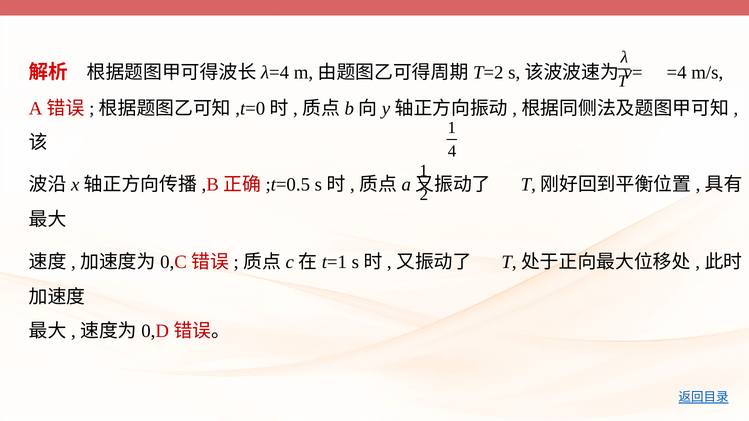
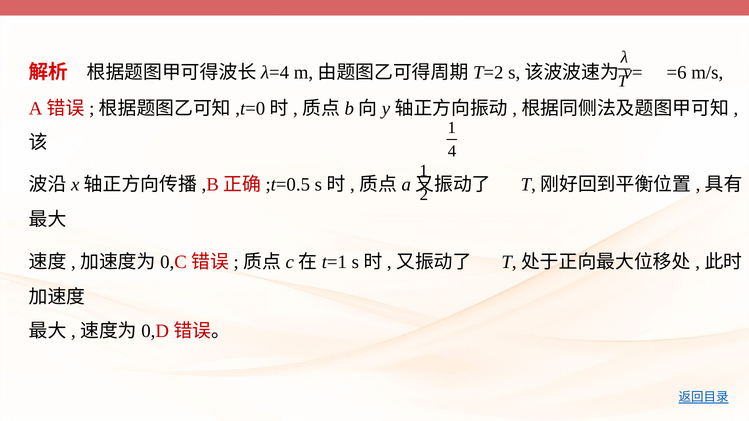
=4: =4 -> =6
